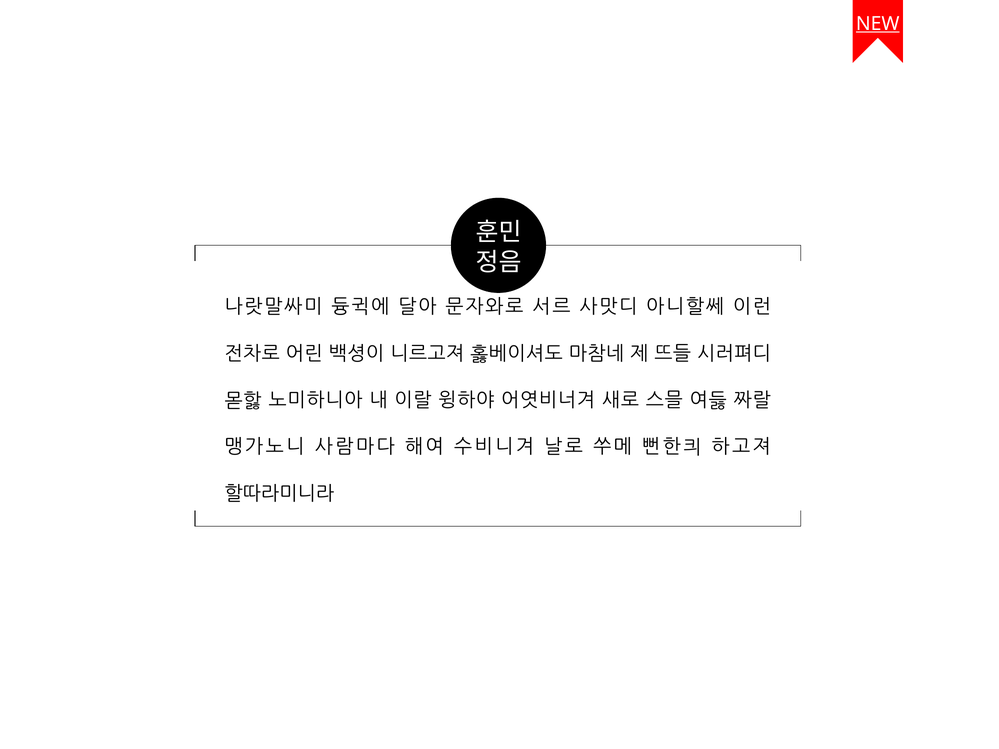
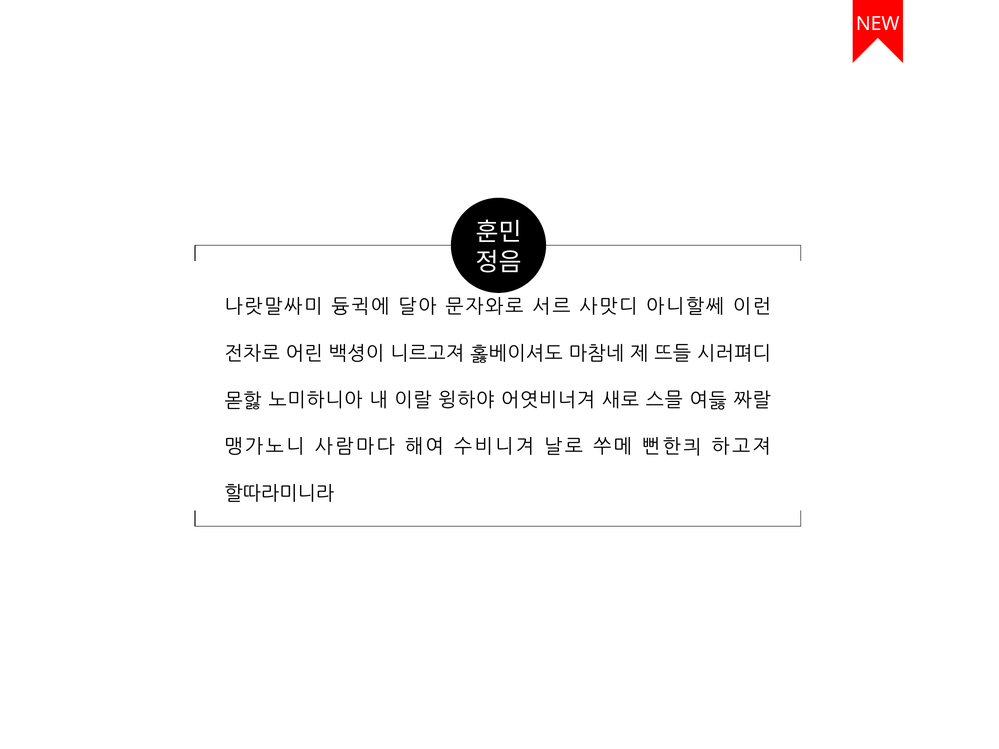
NEW underline: present -> none
